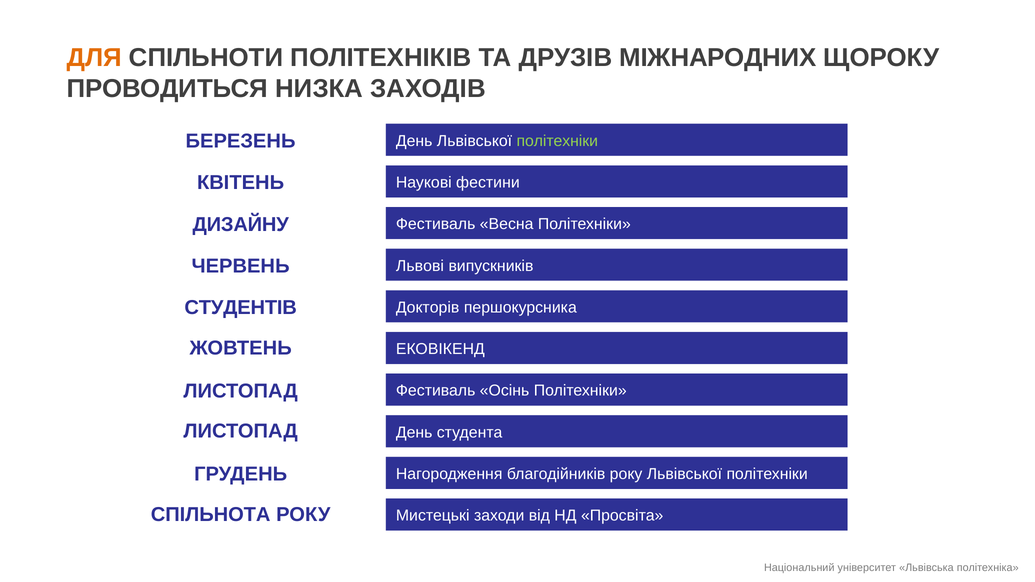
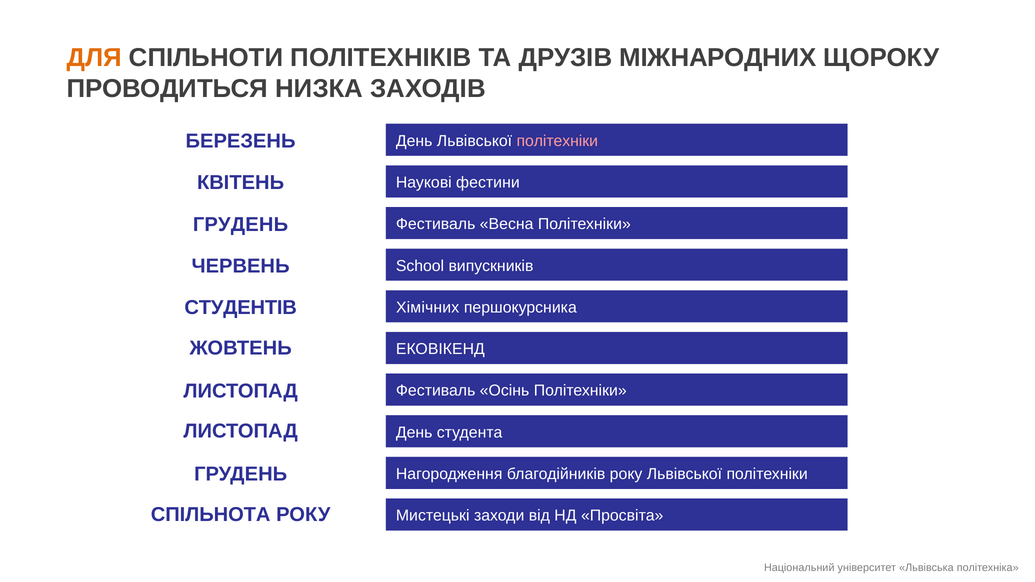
політехніки at (557, 141) colour: light green -> pink
ДИЗАЙНУ at (241, 224): ДИЗАЙНУ -> ГРУДЕНЬ
Львові: Львові -> School
Докторів: Докторів -> Хімічних
